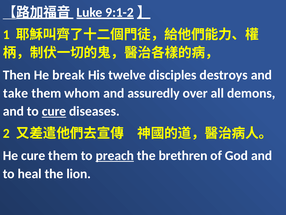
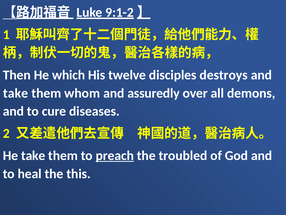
break: break -> which
cure at (54, 111) underline: present -> none
He cure: cure -> take
brethren: brethren -> troubled
lion: lion -> this
